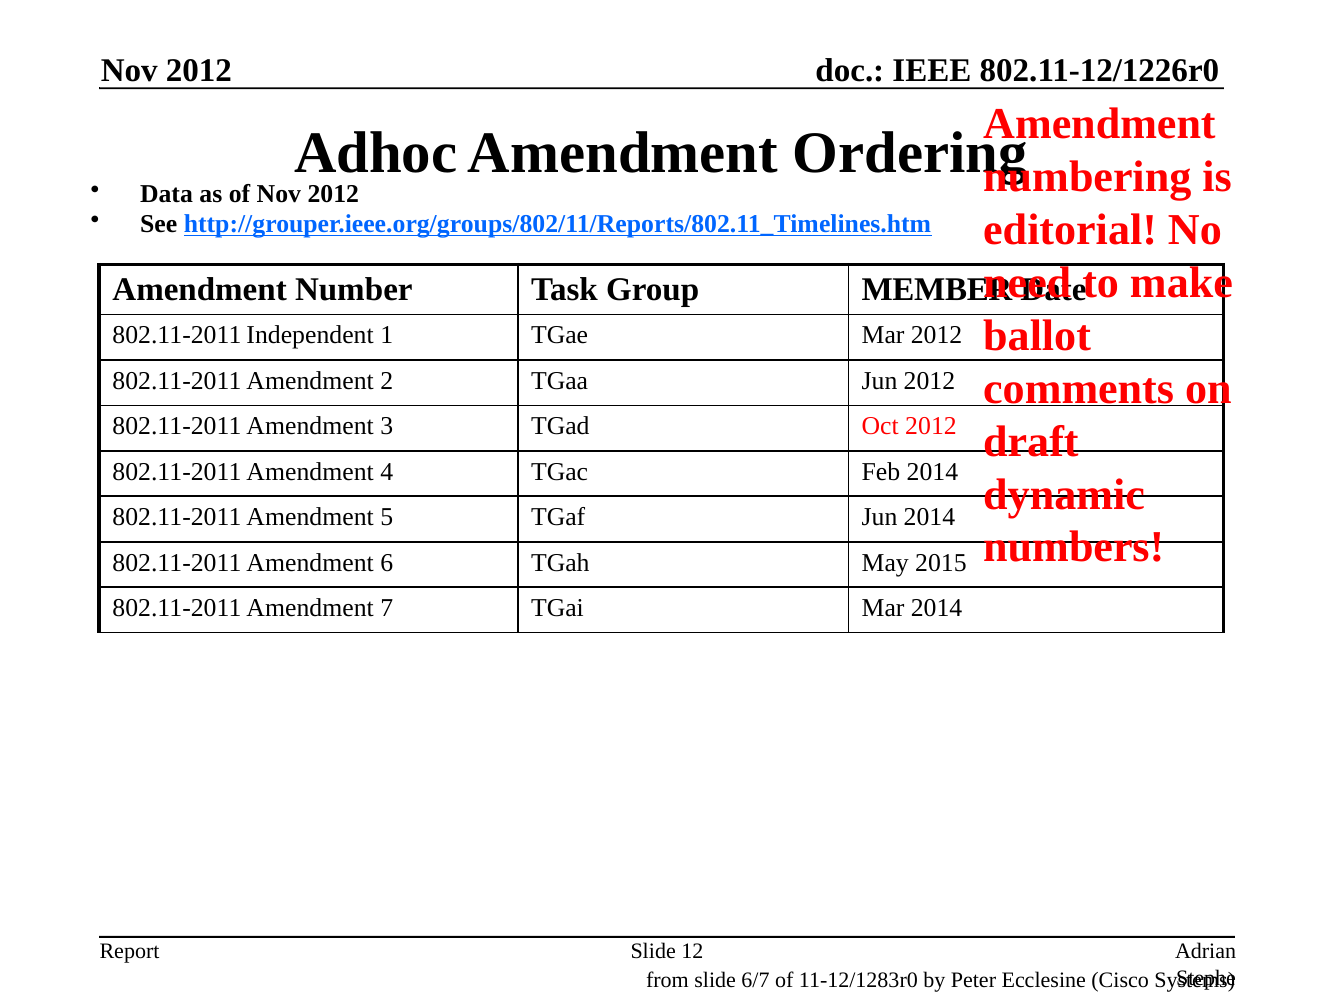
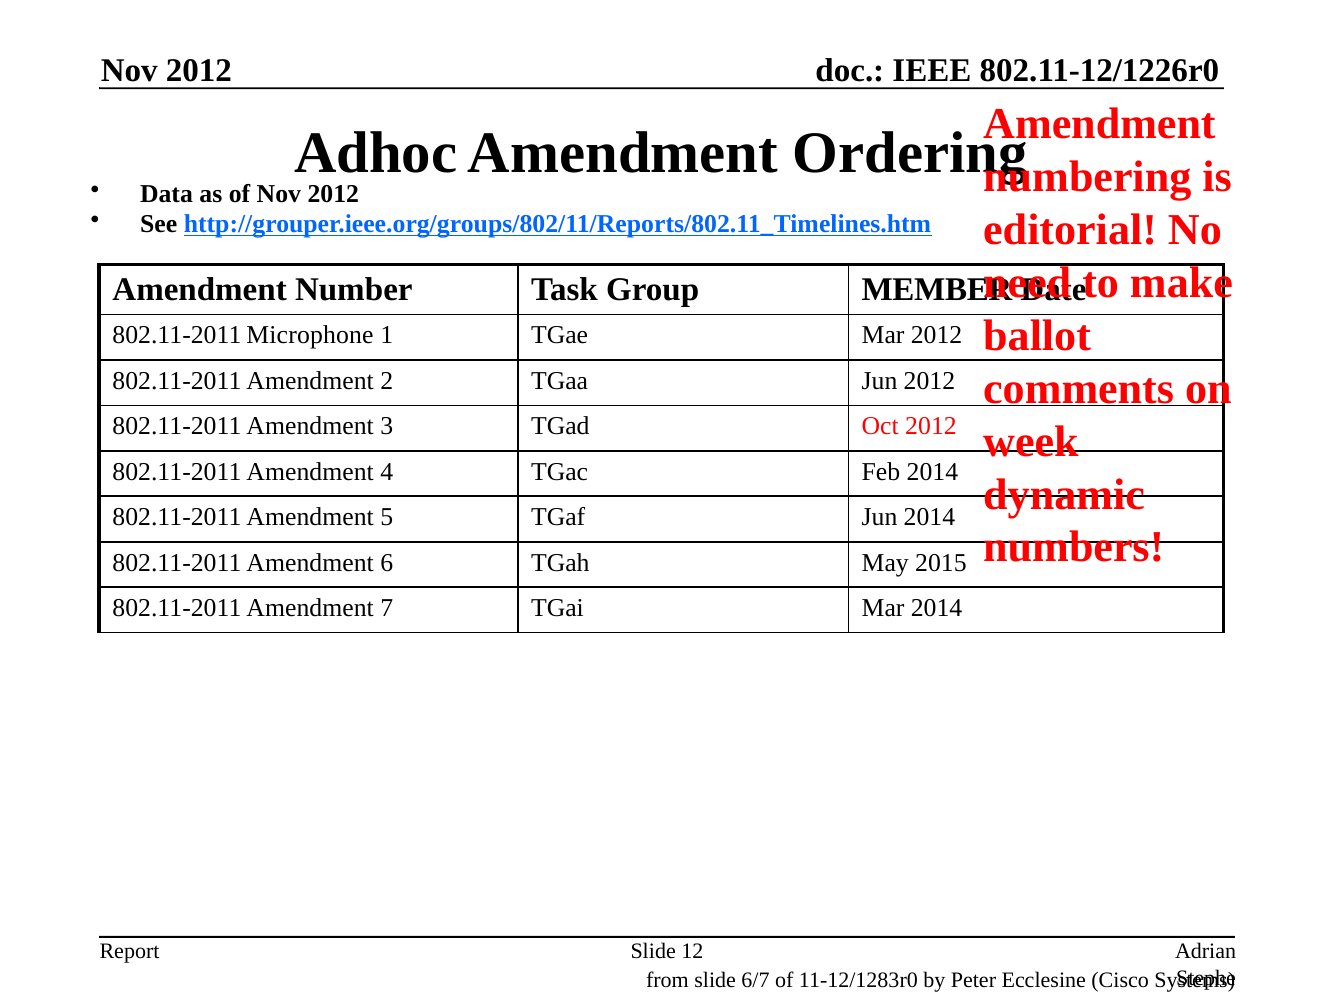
Independent: Independent -> Microphone
draft: draft -> week
